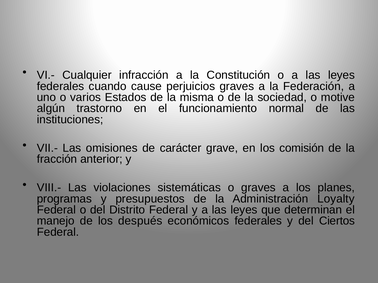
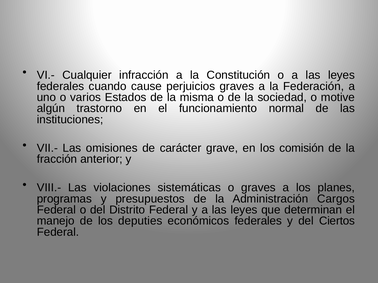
Loyalty: Loyalty -> Cargos
después: después -> deputies
